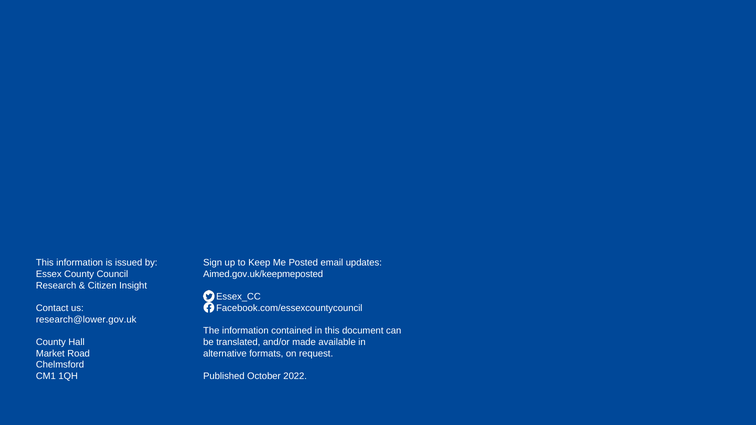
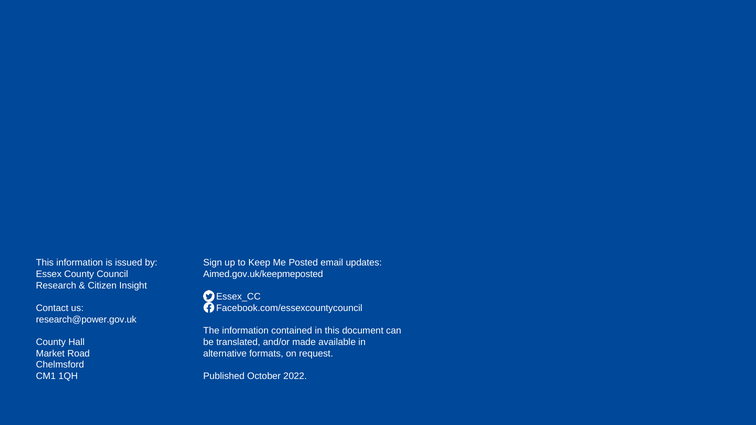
research@lower.gov.uk: research@lower.gov.uk -> research@power.gov.uk
